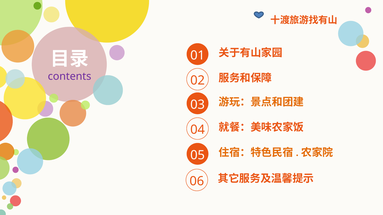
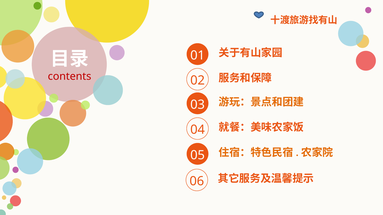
contents colour: purple -> red
